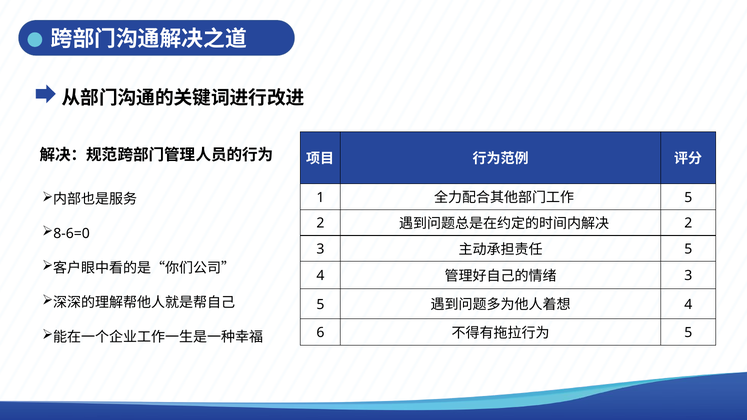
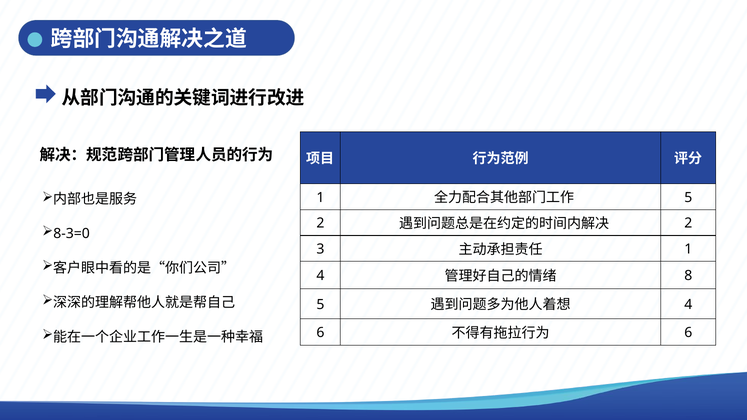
8-6=0: 8-6=0 -> 8-3=0
5 at (688, 249): 5 -> 1
3 at (688, 276): 3 -> 8
5 at (688, 333): 5 -> 6
